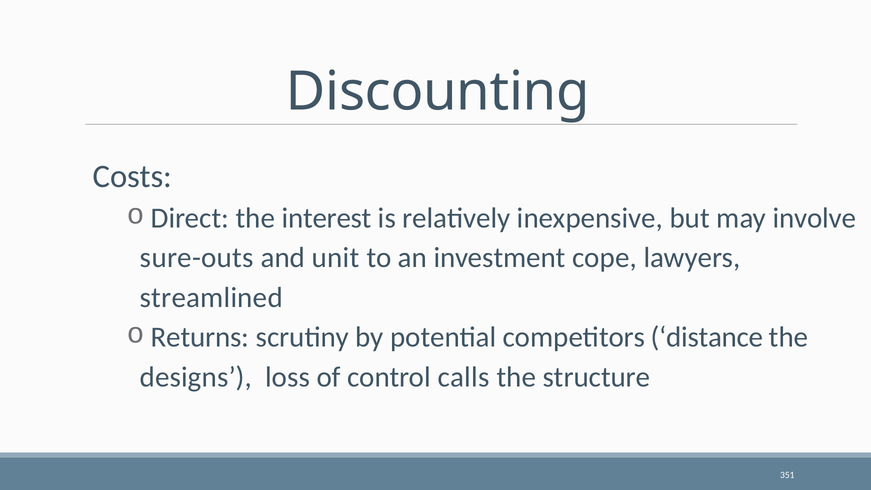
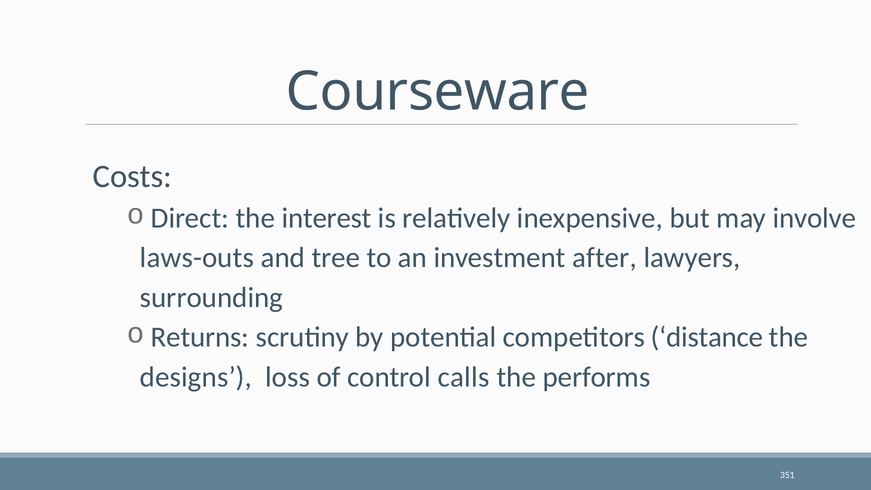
Discounting: Discounting -> Courseware
sure-outs: sure-outs -> laws-outs
unit: unit -> tree
cope: cope -> after
streamlined: streamlined -> surrounding
structure: structure -> performs
